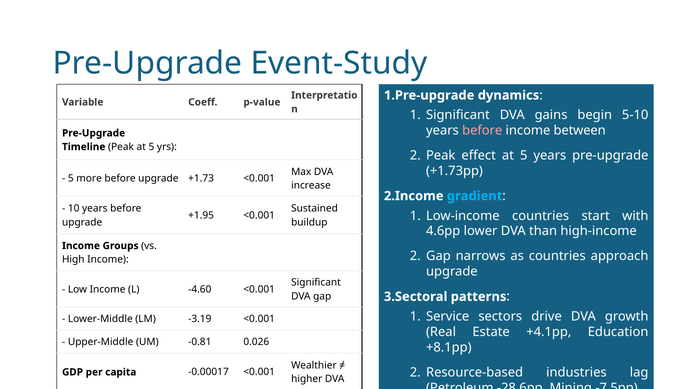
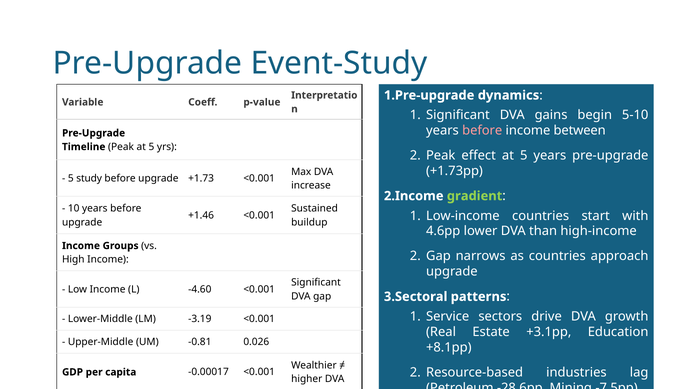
more: more -> study
gradient colour: light blue -> light green
+1.95: +1.95 -> +1.46
+4.1pp: +4.1pp -> +3.1pp
